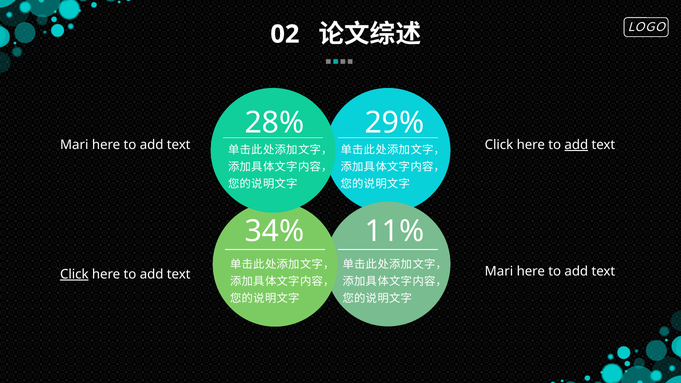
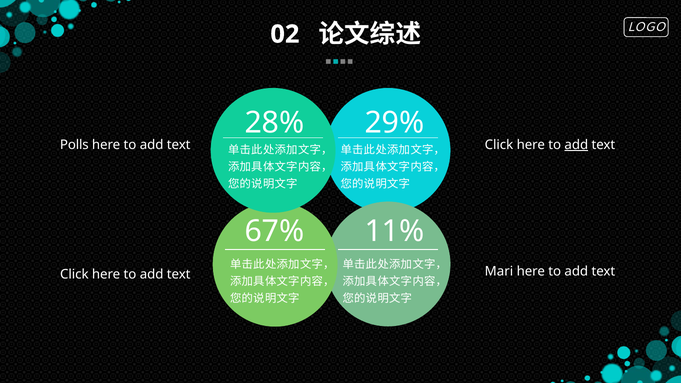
Mari at (74, 145): Mari -> Polls
34%: 34% -> 67%
Click at (74, 274) underline: present -> none
